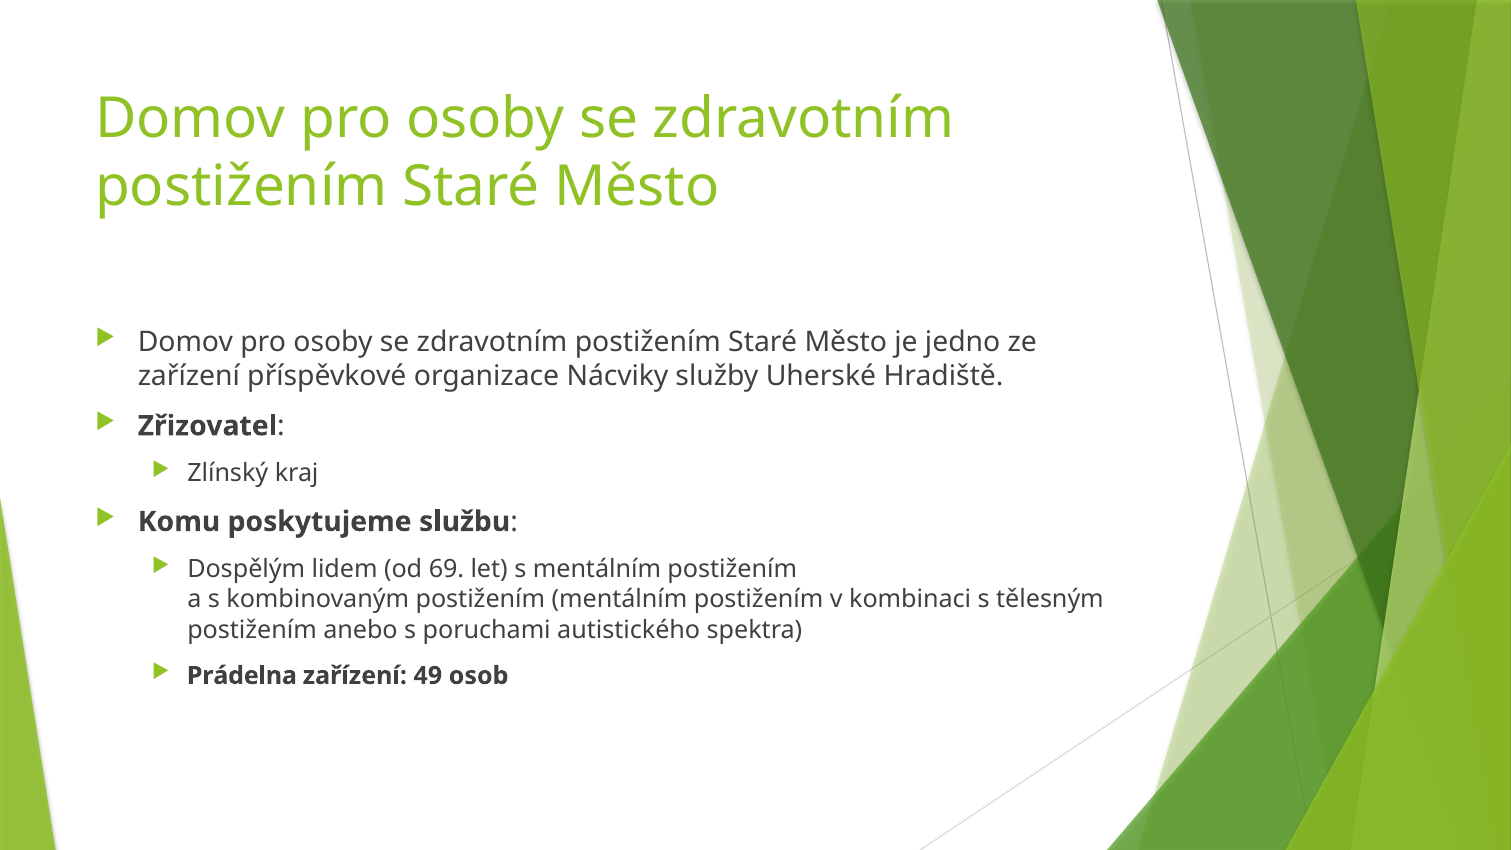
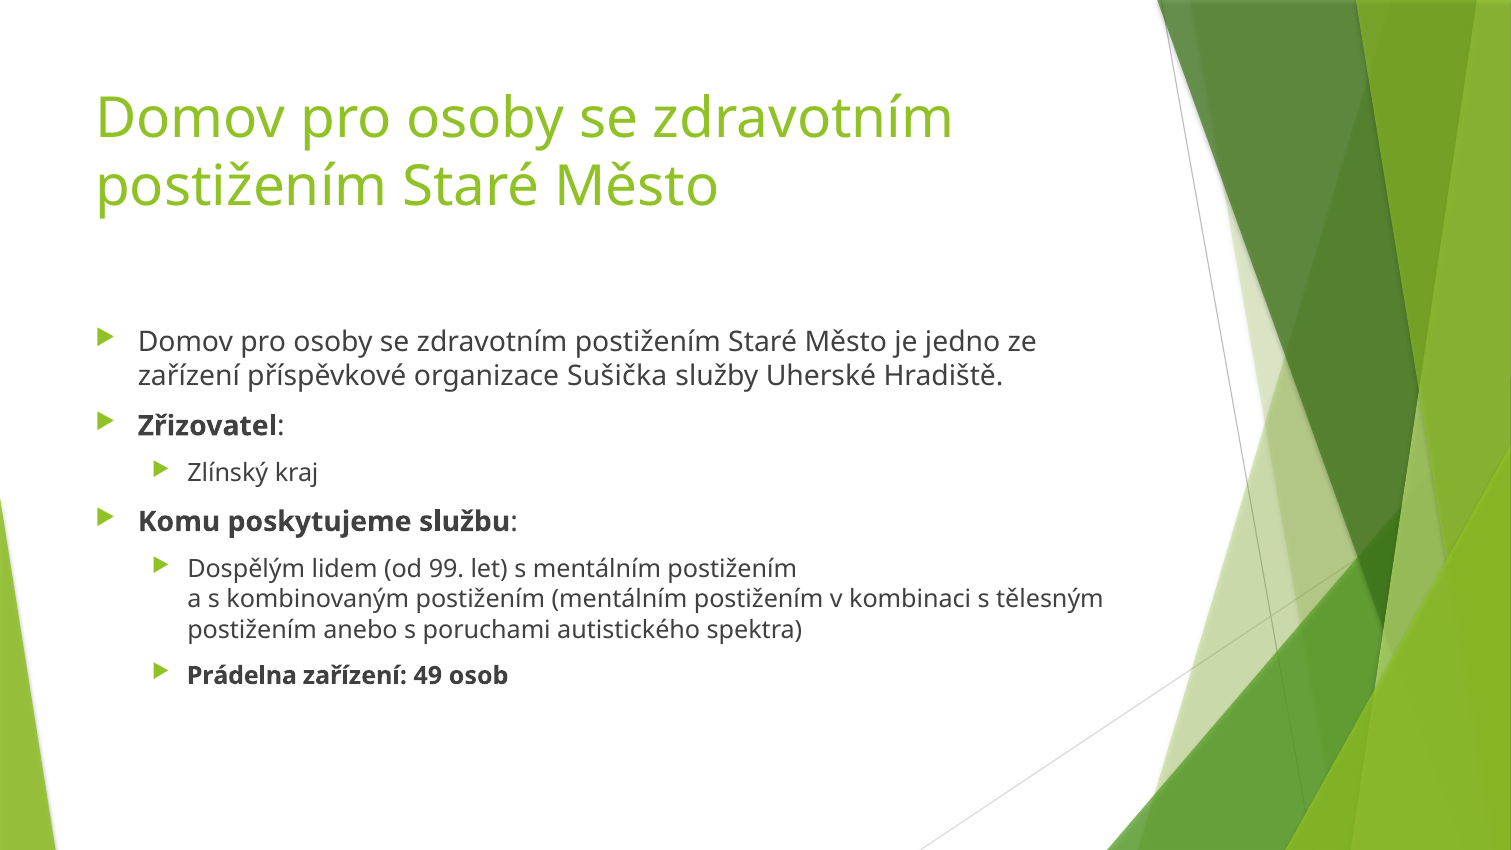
Nácviky: Nácviky -> Sušička
69: 69 -> 99
